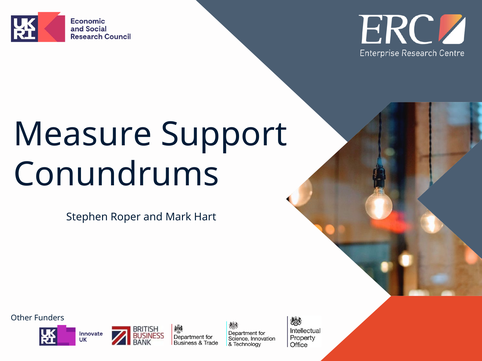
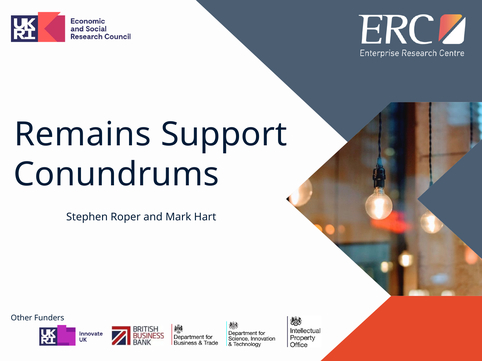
Measure: Measure -> Remains
